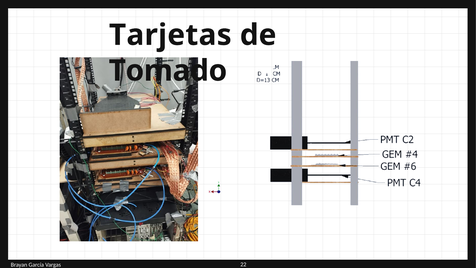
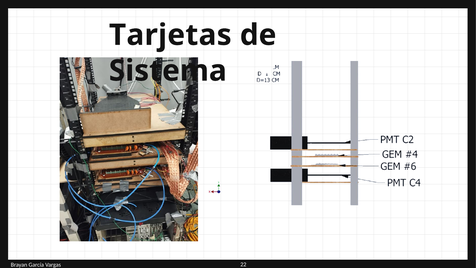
Tomado: Tomado -> Sistema
